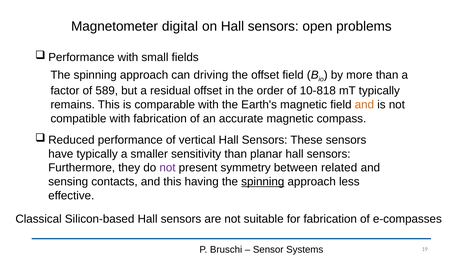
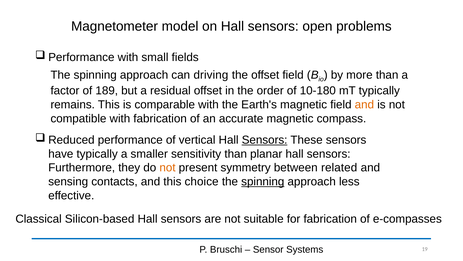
digital: digital -> model
589: 589 -> 189
10-818: 10-818 -> 10-180
Sensors at (265, 140) underline: none -> present
not at (168, 167) colour: purple -> orange
having: having -> choice
